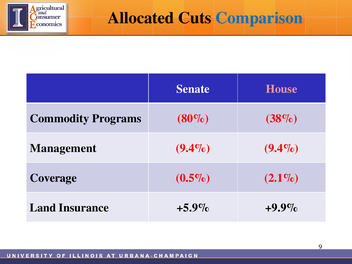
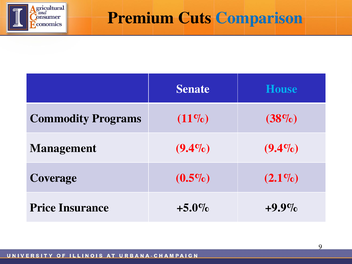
Allocated: Allocated -> Premium
House colour: pink -> light blue
80%: 80% -> 11%
Land: Land -> Price
+5.9%: +5.9% -> +5.0%
